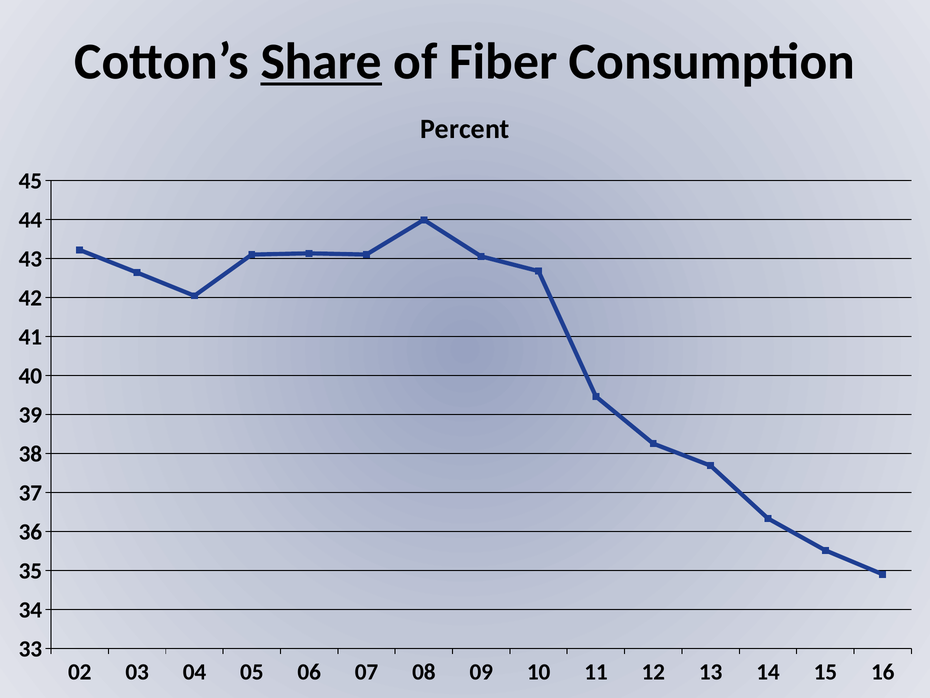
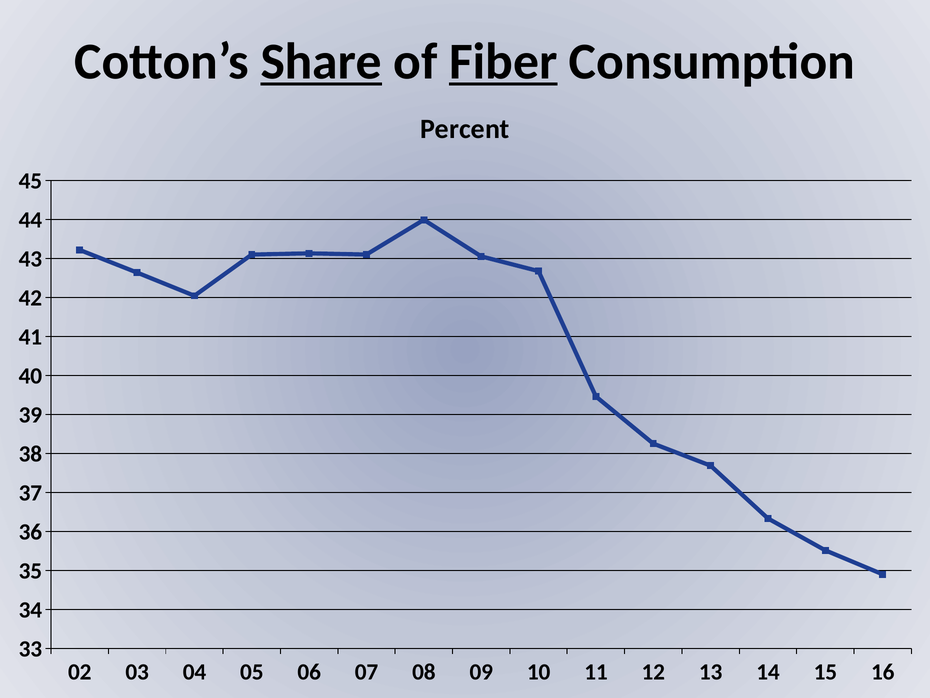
Fiber underline: none -> present
